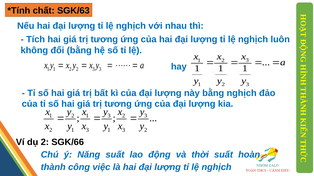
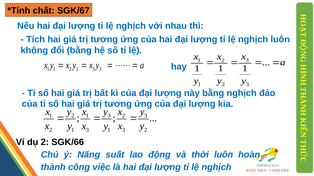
SGK/63: SGK/63 -> SGK/67
thời suất: suất -> luôn
